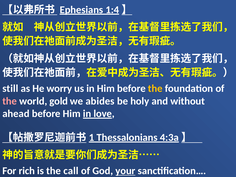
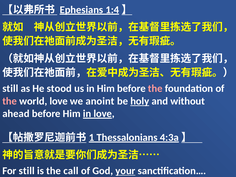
worry: worry -> stood
the at (155, 89) colour: yellow -> pink
world gold: gold -> love
abides: abides -> anoint
holy underline: none -> present
For rich: rich -> still
